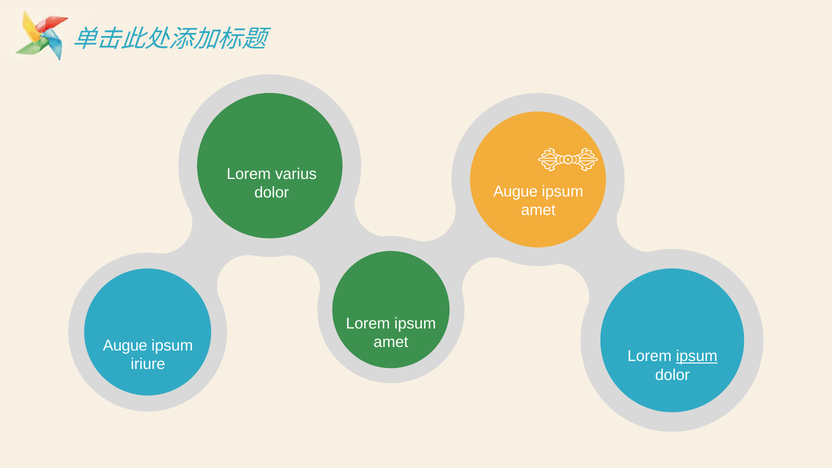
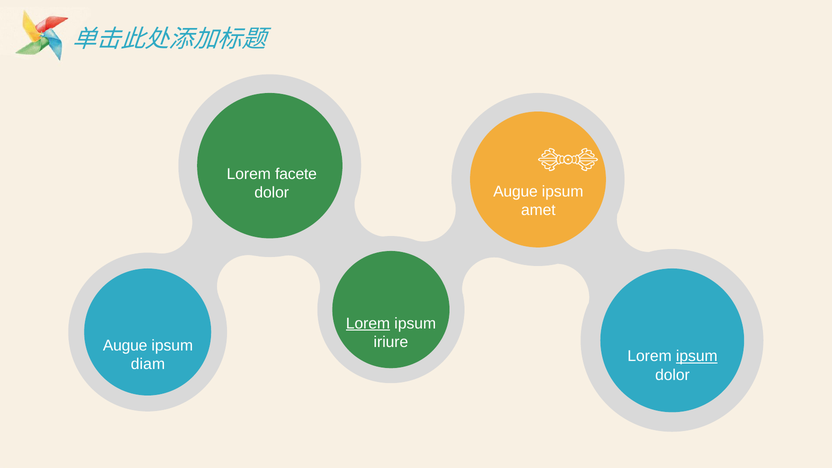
varius: varius -> facete
Lorem at (368, 323) underline: none -> present
amet at (391, 342): amet -> iriure
iriure: iriure -> diam
